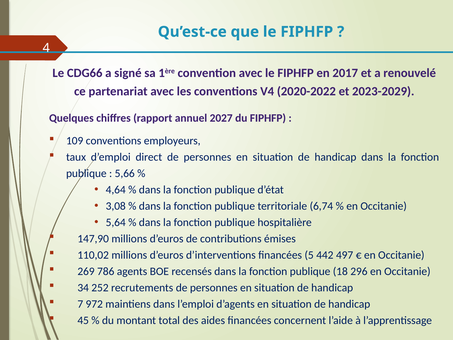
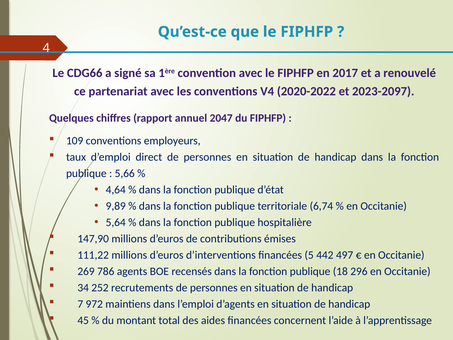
2023-2029: 2023-2029 -> 2023-2097
2027: 2027 -> 2047
3,08: 3,08 -> 9,89
110,02: 110,02 -> 111,22
